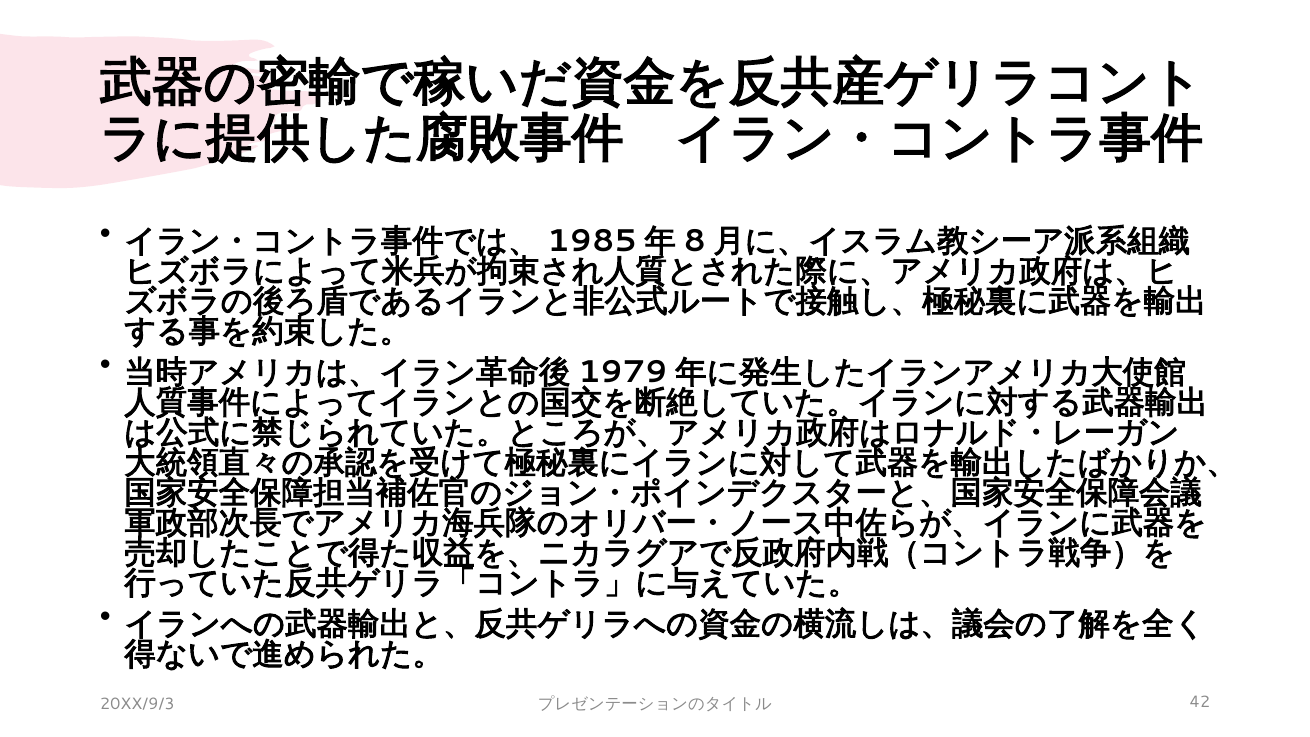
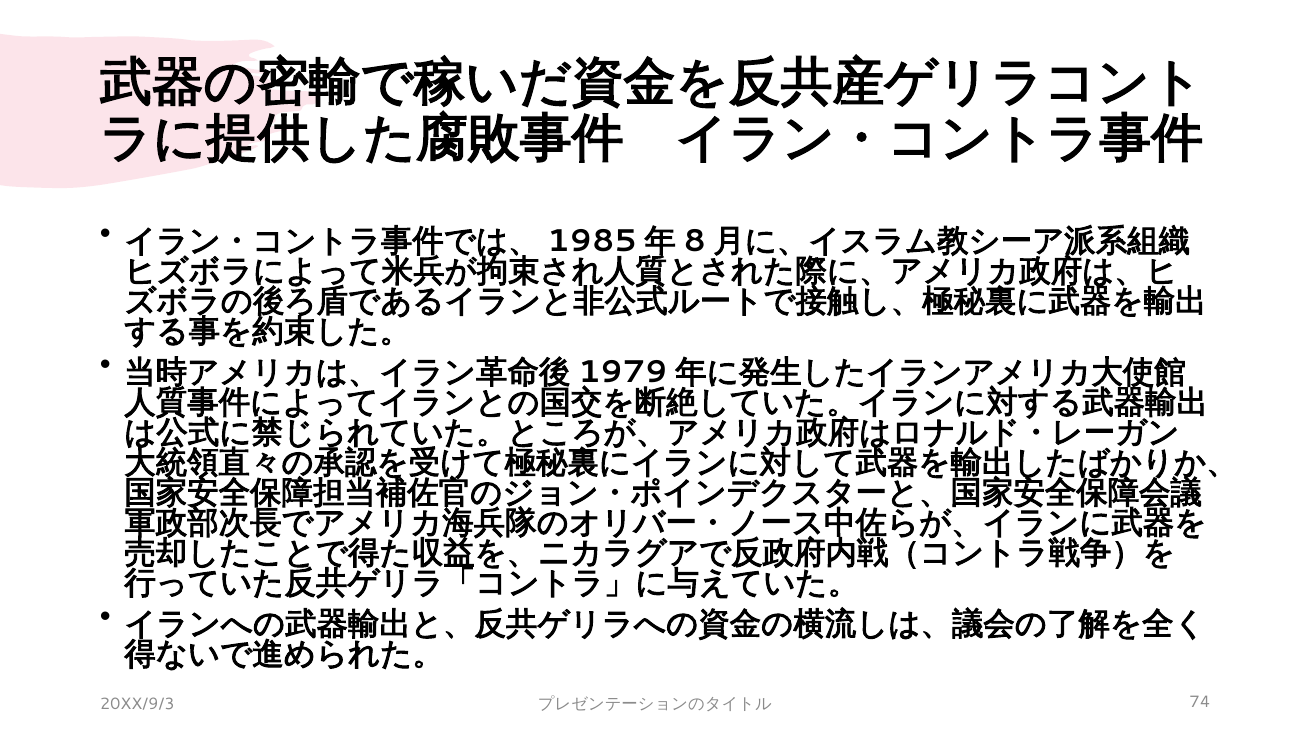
42: 42 -> 74
